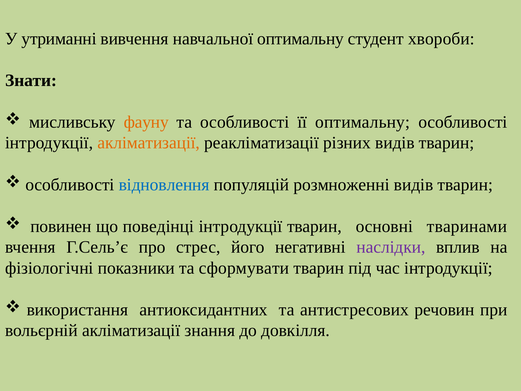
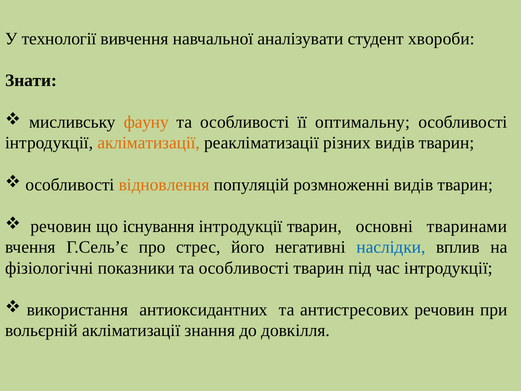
утриманні: утриманні -> технології
навчальної оптимальну: оптимальну -> аналізувати
відновлення colour: blue -> orange
повинен at (61, 226): повинен -> речовин
поведінці: поведінці -> існування
наслідки colour: purple -> blue
показники та сформувати: сформувати -> особливості
